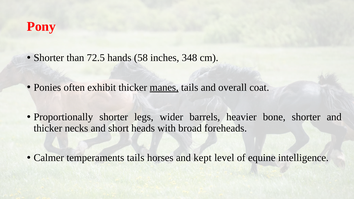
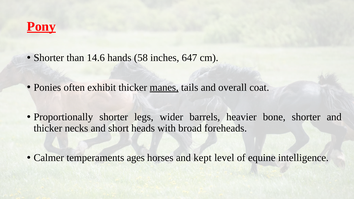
Pony underline: none -> present
72.5: 72.5 -> 14.6
348: 348 -> 647
temperaments tails: tails -> ages
